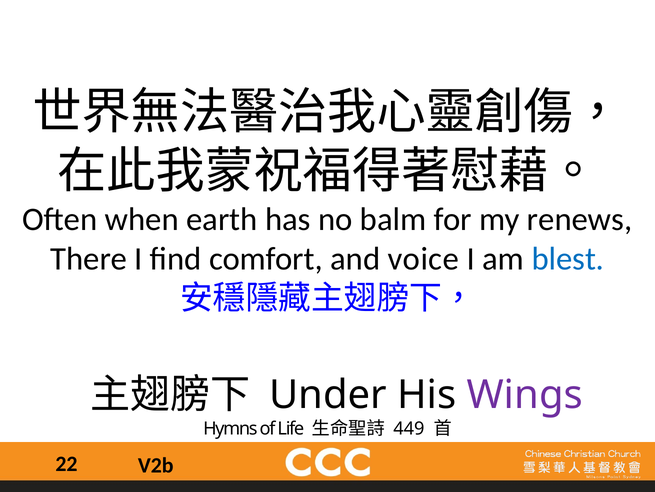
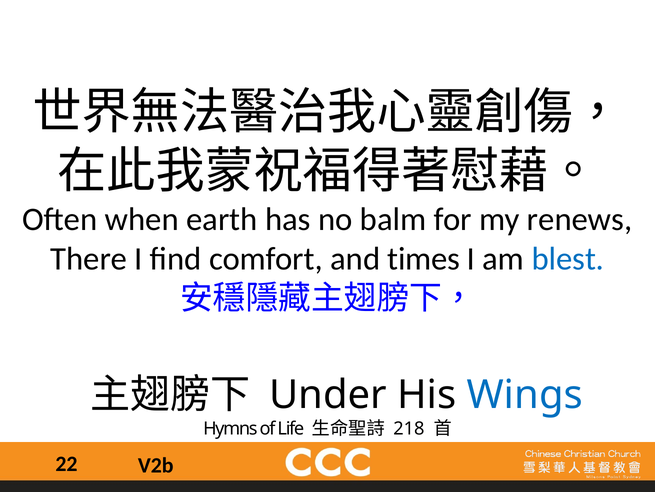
voice: voice -> times
Wings colour: purple -> blue
449: 449 -> 218
